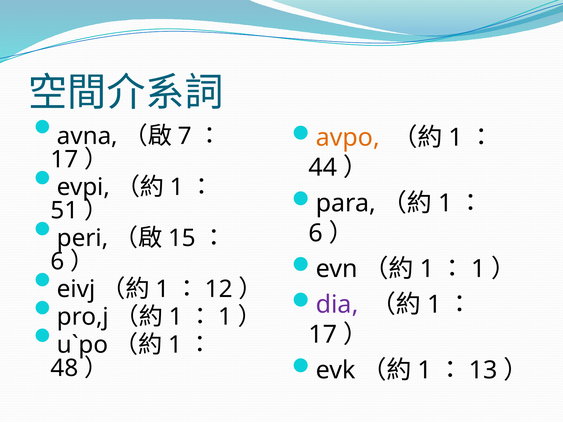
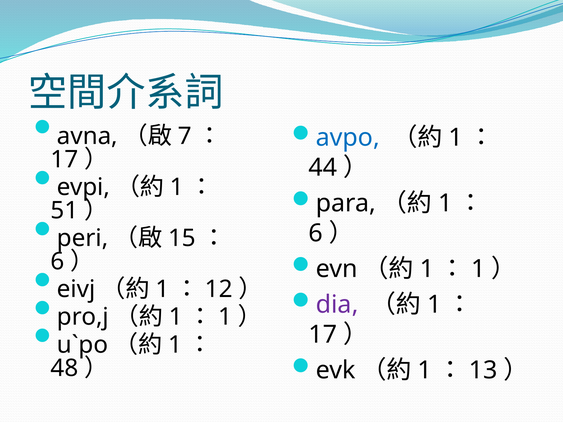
avpo colour: orange -> blue
